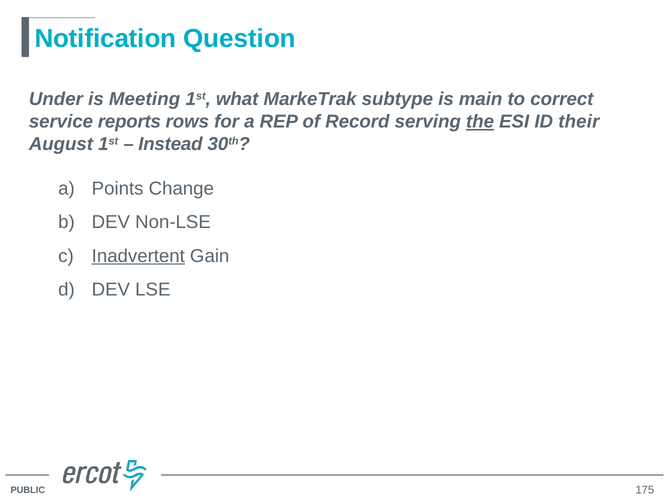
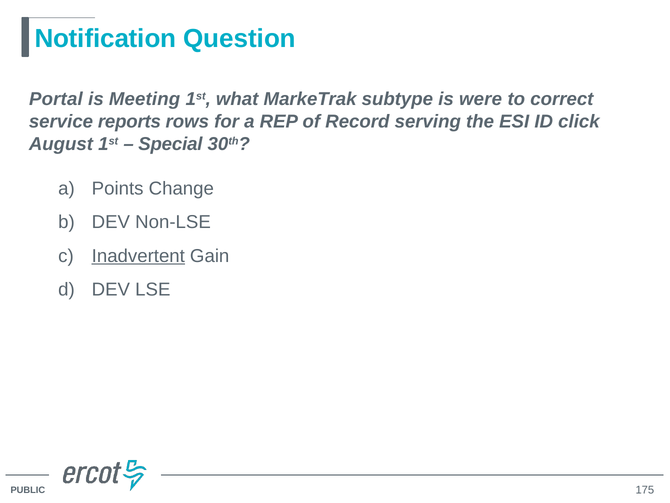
Under: Under -> Portal
main: main -> were
the underline: present -> none
their: their -> click
Instead: Instead -> Special
